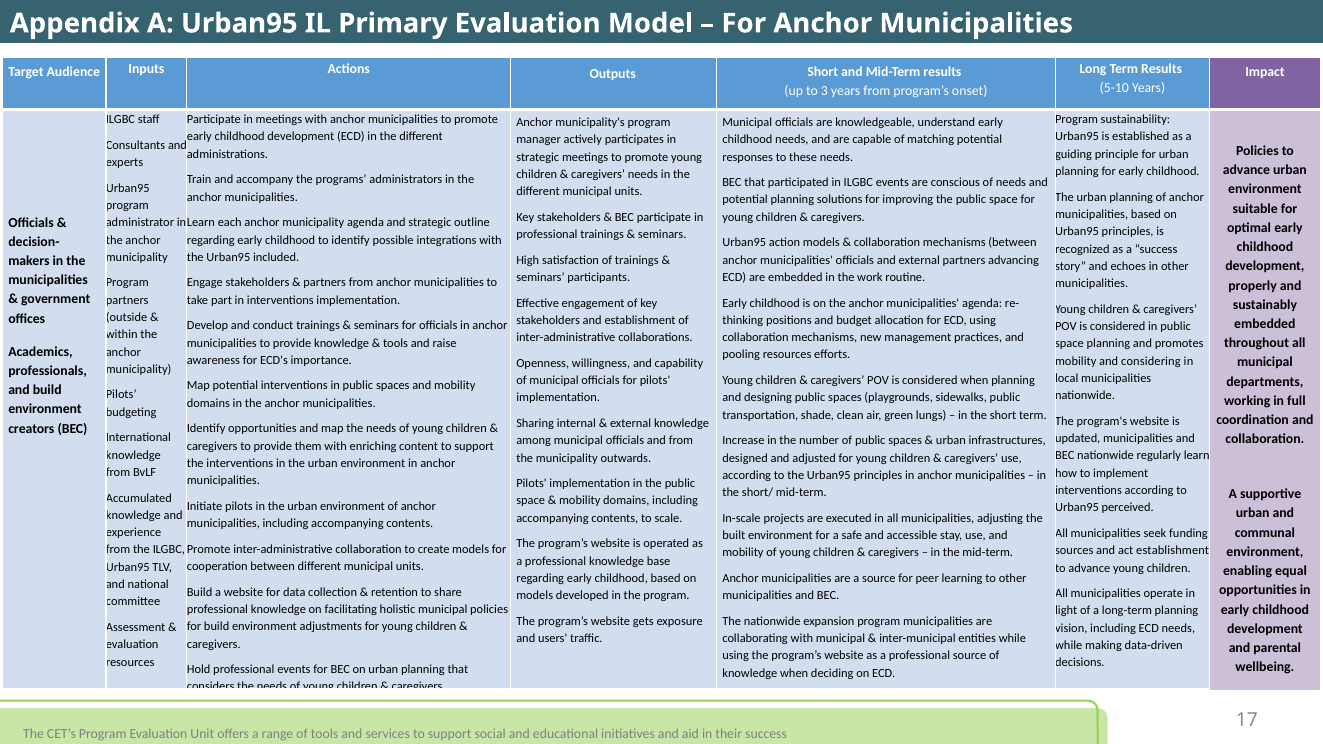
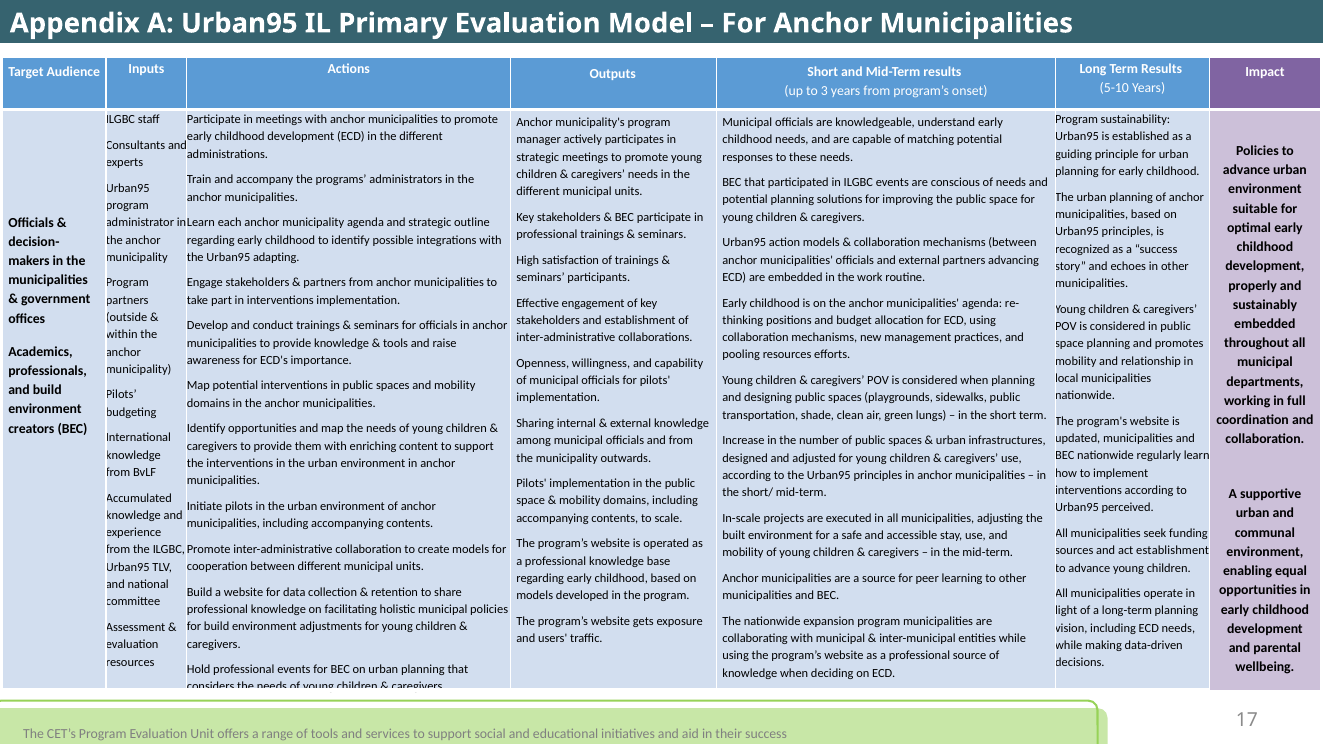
included: included -> adapting
considering: considering -> relationship
